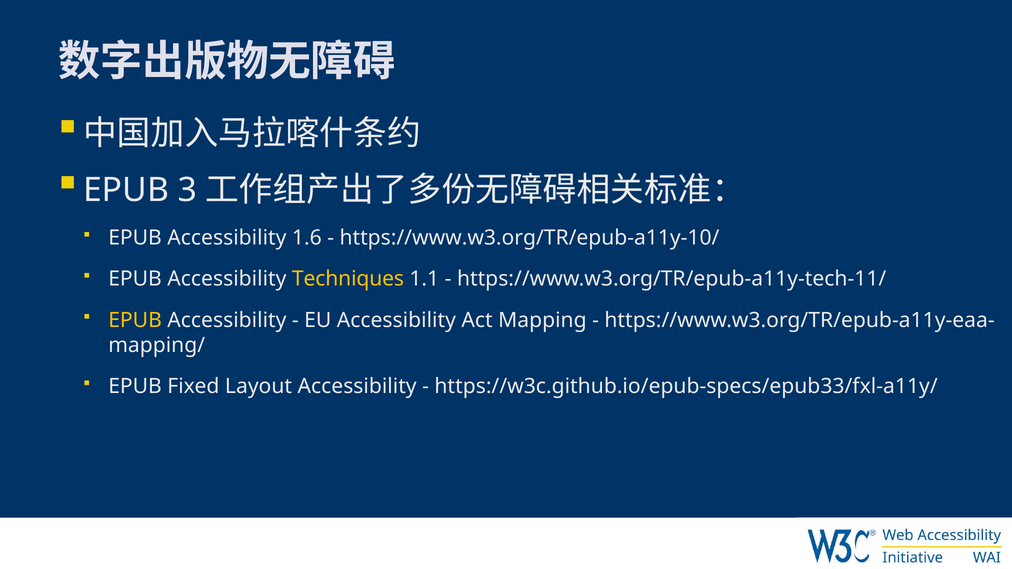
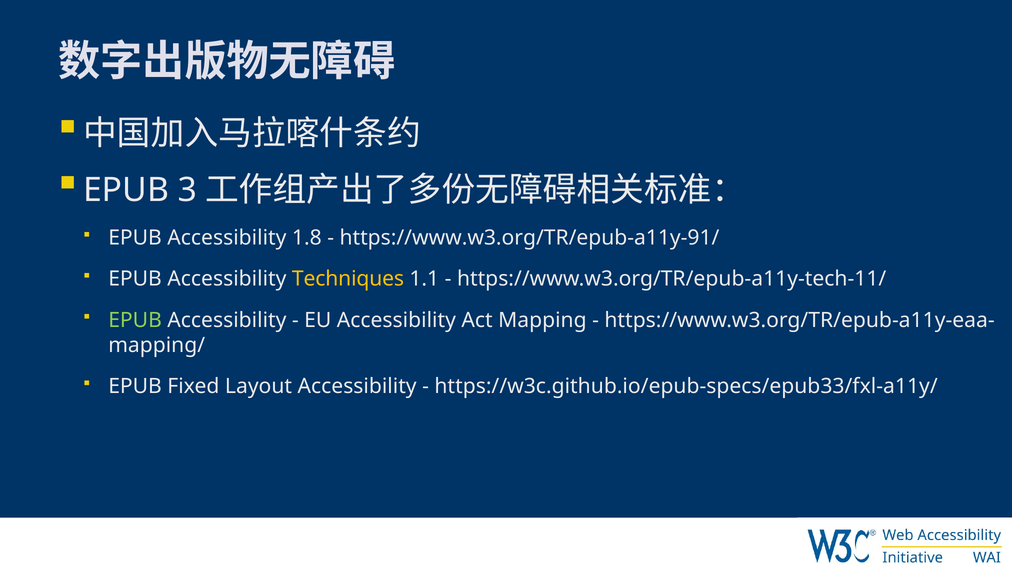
1.6: 1.6 -> 1.8
https://www.w3.org/TR/epub-a11y-10/: https://www.w3.org/TR/epub-a11y-10/ -> https://www.w3.org/TR/epub-a11y-91/
EPUB at (135, 320) colour: yellow -> light green
